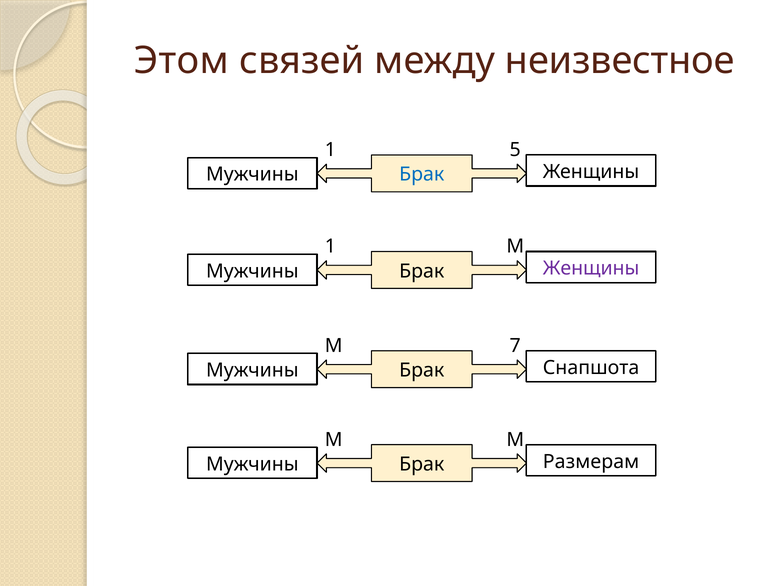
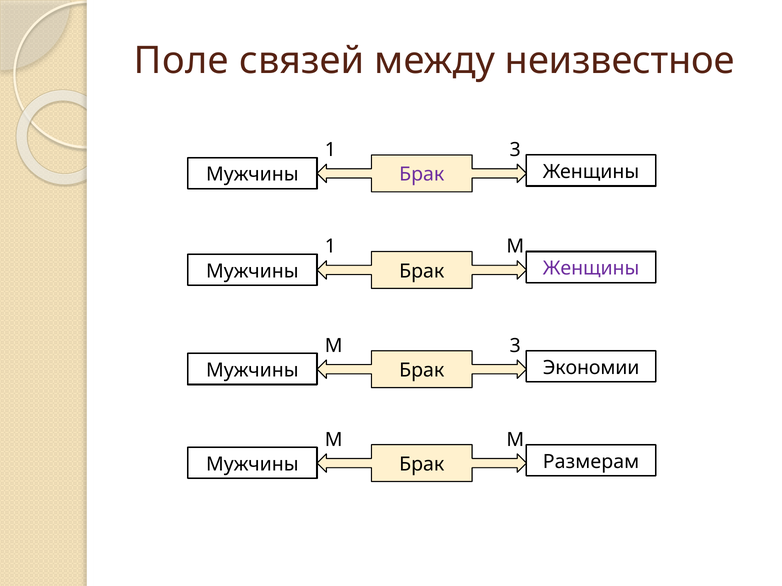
Этом: Этом -> Поле
1 5: 5 -> 3
Брак at (422, 175) colour: blue -> purple
M 7: 7 -> 3
Снапшота: Снапшота -> Экономии
